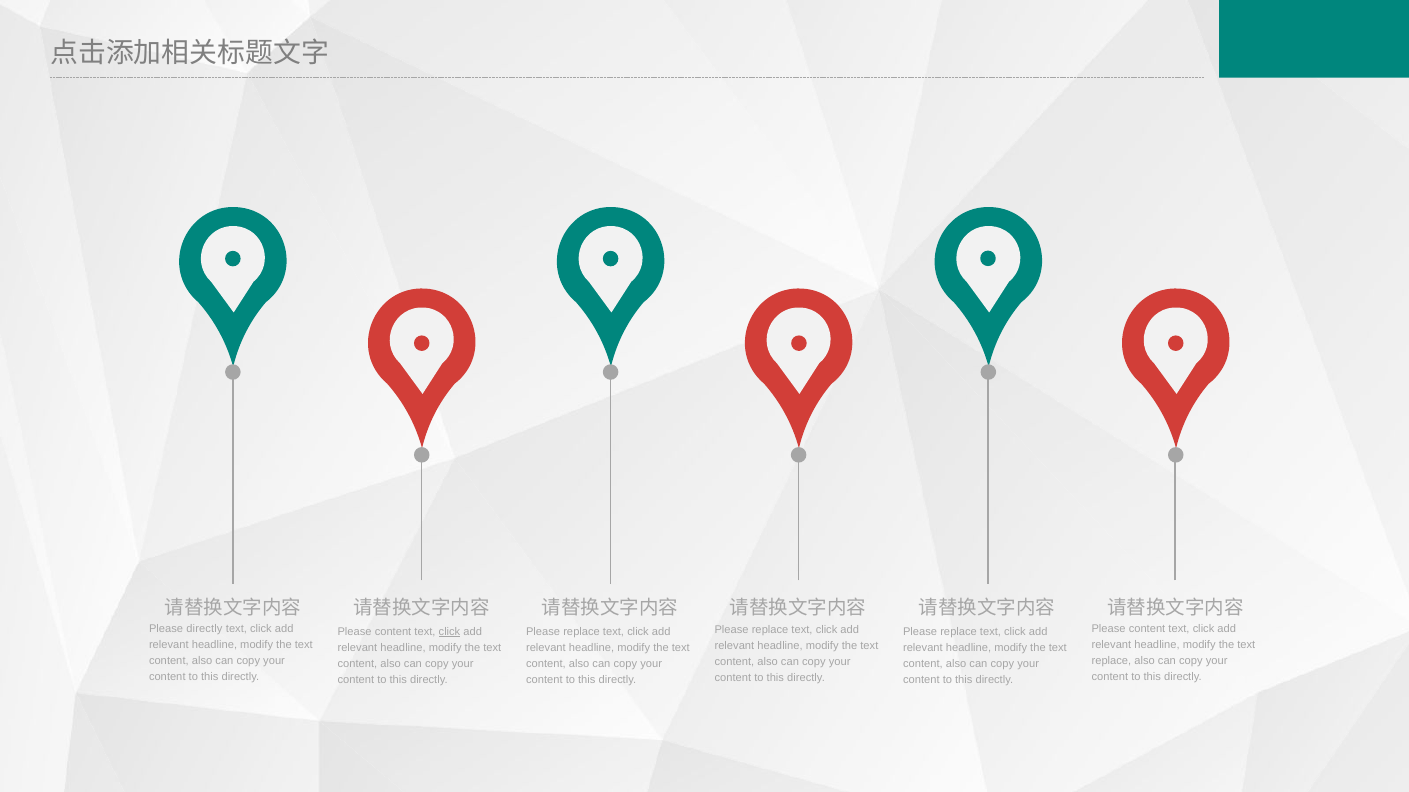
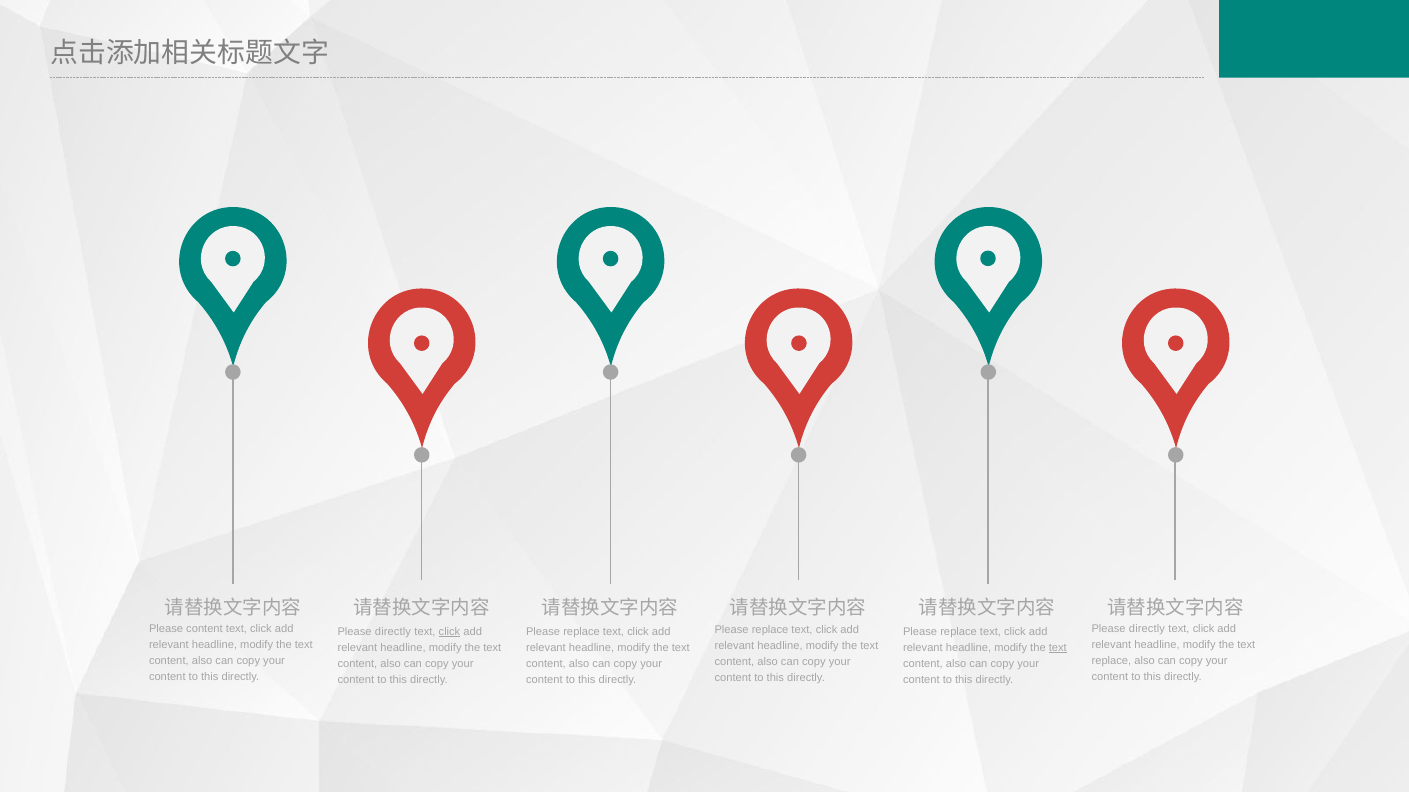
Please directly: directly -> content
content at (1147, 629): content -> directly
content at (393, 632): content -> directly
text at (1058, 648) underline: none -> present
